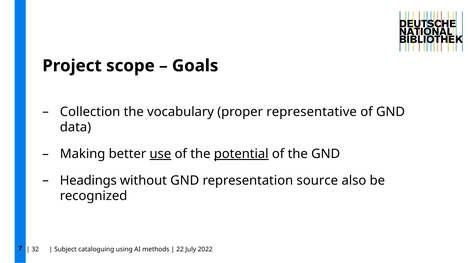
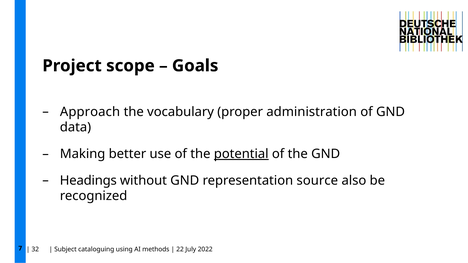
Collection: Collection -> Approach
representative: representative -> administration
use underline: present -> none
